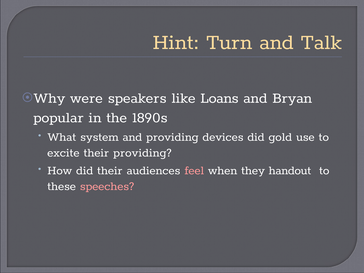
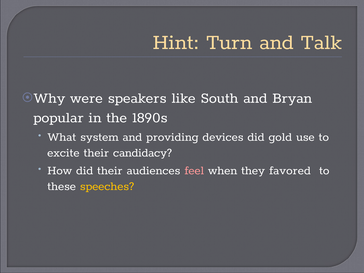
Loans: Loans -> South
their providing: providing -> candidacy
handout: handout -> favored
speeches colour: pink -> yellow
